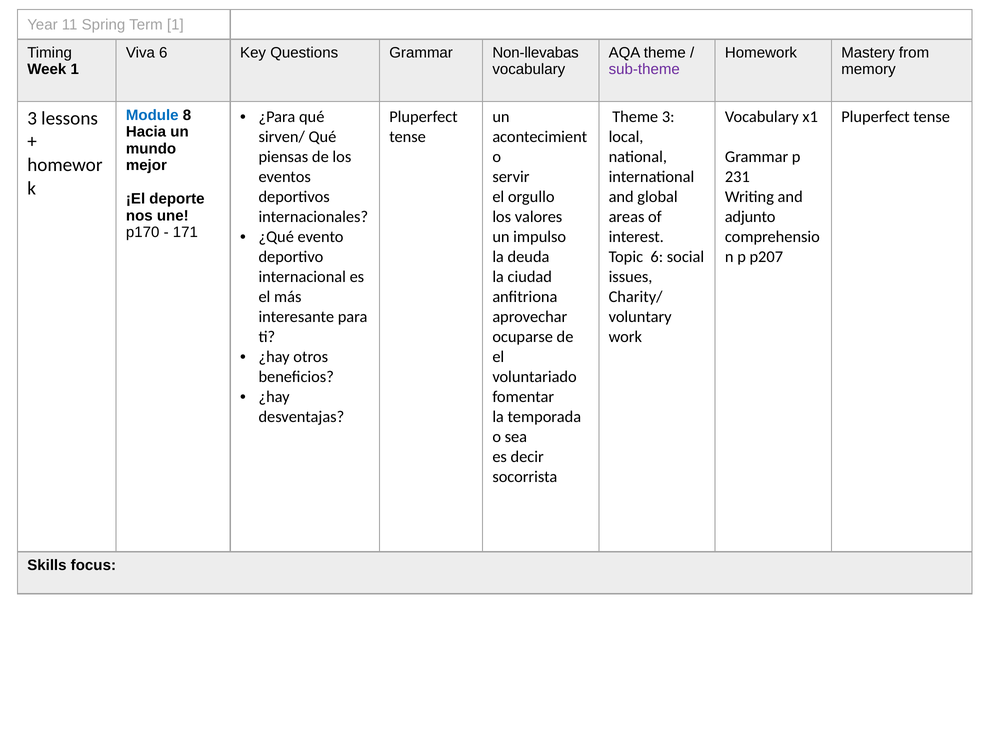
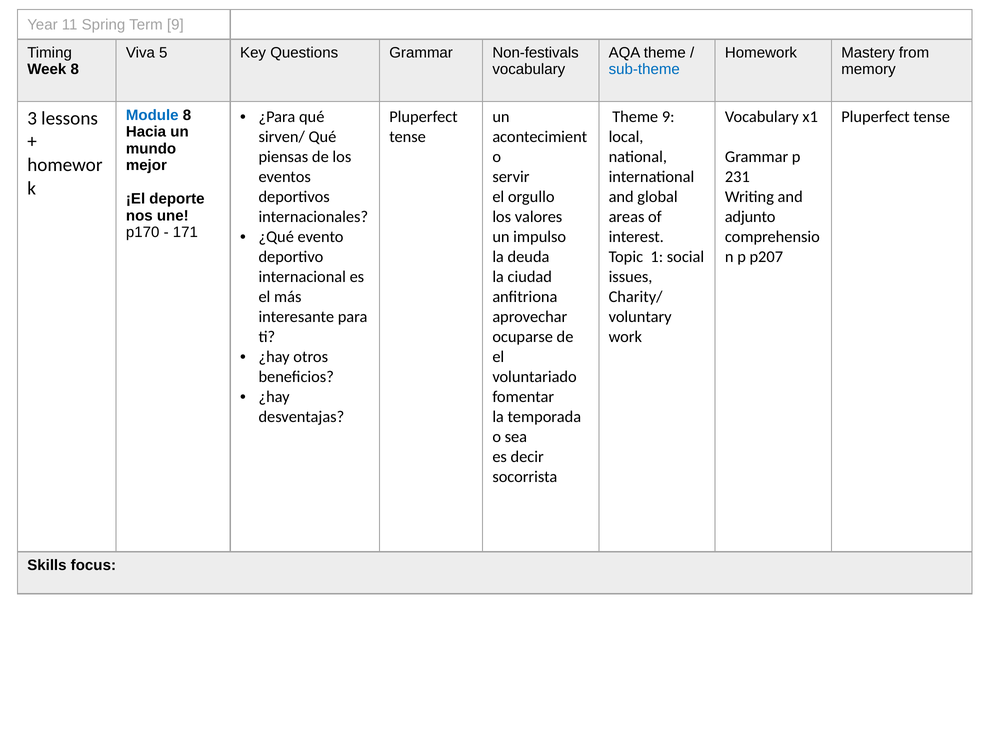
Term 1: 1 -> 9
Viva 6: 6 -> 5
Non-llevabas: Non-llevabas -> Non-festivals
Week 1: 1 -> 8
sub-theme colour: purple -> blue
Theme 3: 3 -> 9
Topic 6: 6 -> 1
